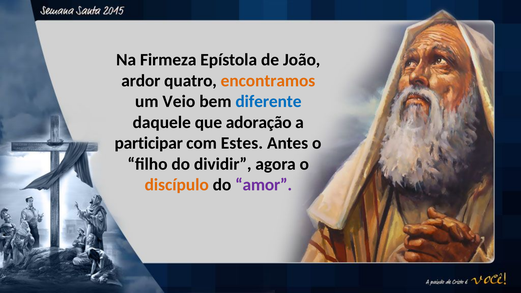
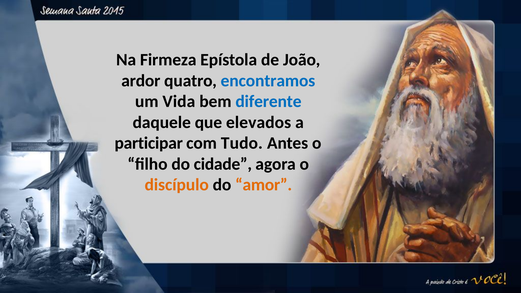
encontramos colour: orange -> blue
Veio: Veio -> Vida
adoração: adoração -> elevados
Estes: Estes -> Tudo
dividir: dividir -> cidade
amor colour: purple -> orange
